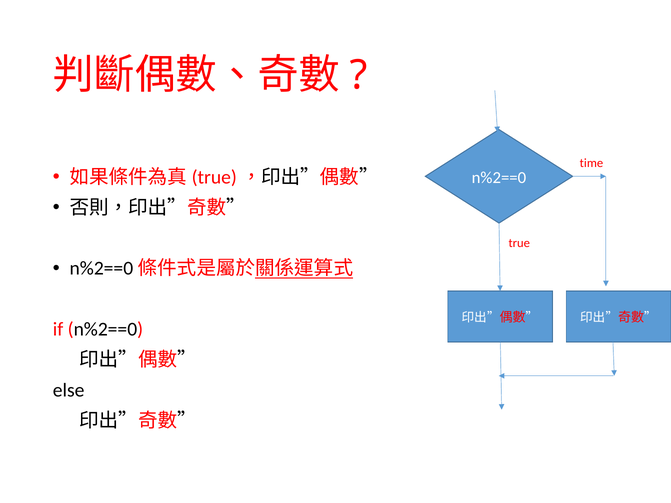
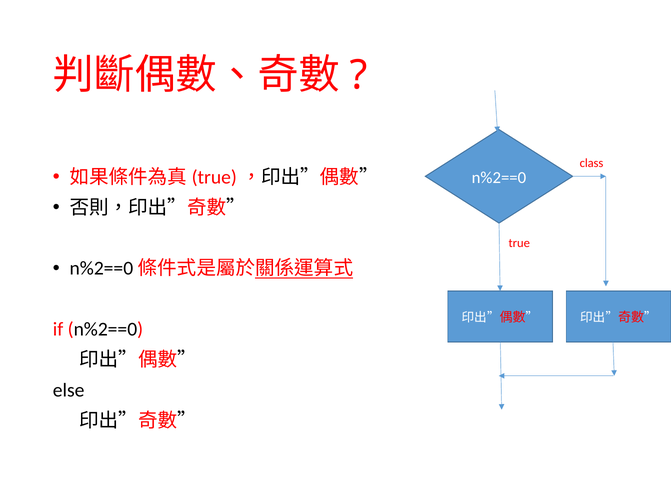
time: time -> class
